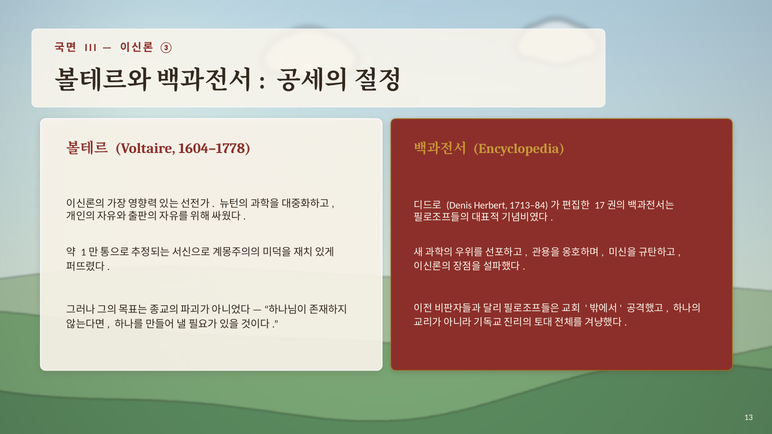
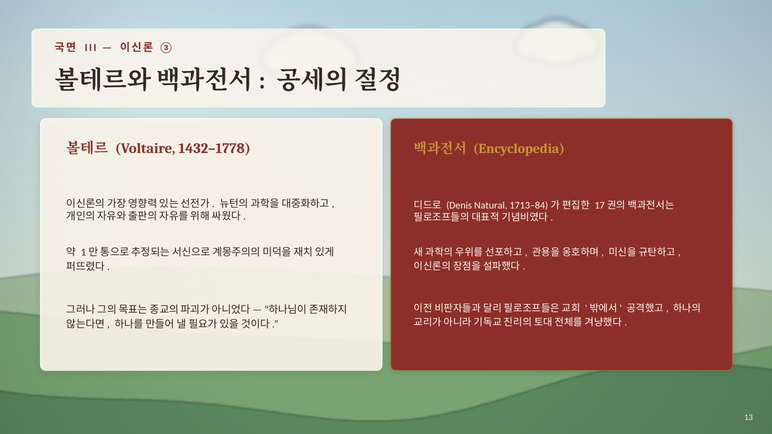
1604–1778: 1604–1778 -> 1432–1778
Herbert: Herbert -> Natural
